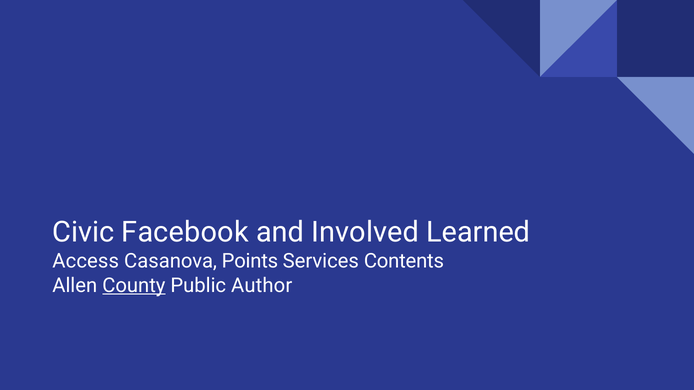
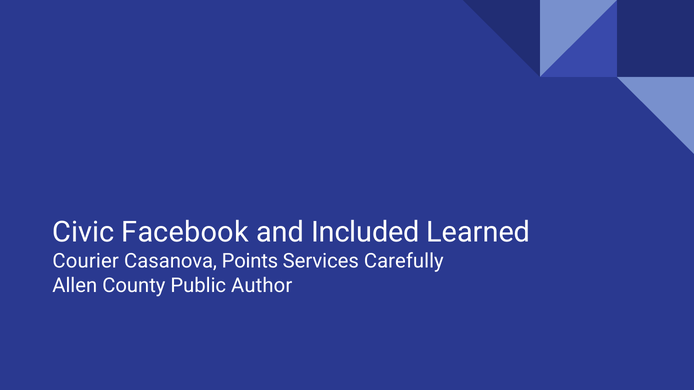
Involved: Involved -> Included
Access: Access -> Courier
Contents: Contents -> Carefully
County underline: present -> none
